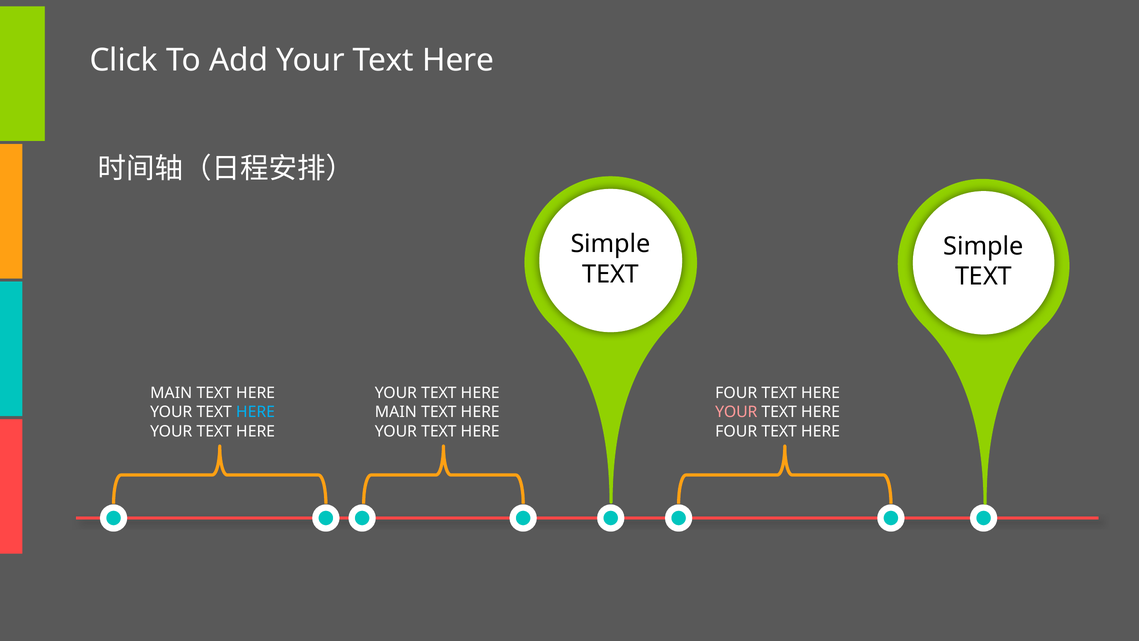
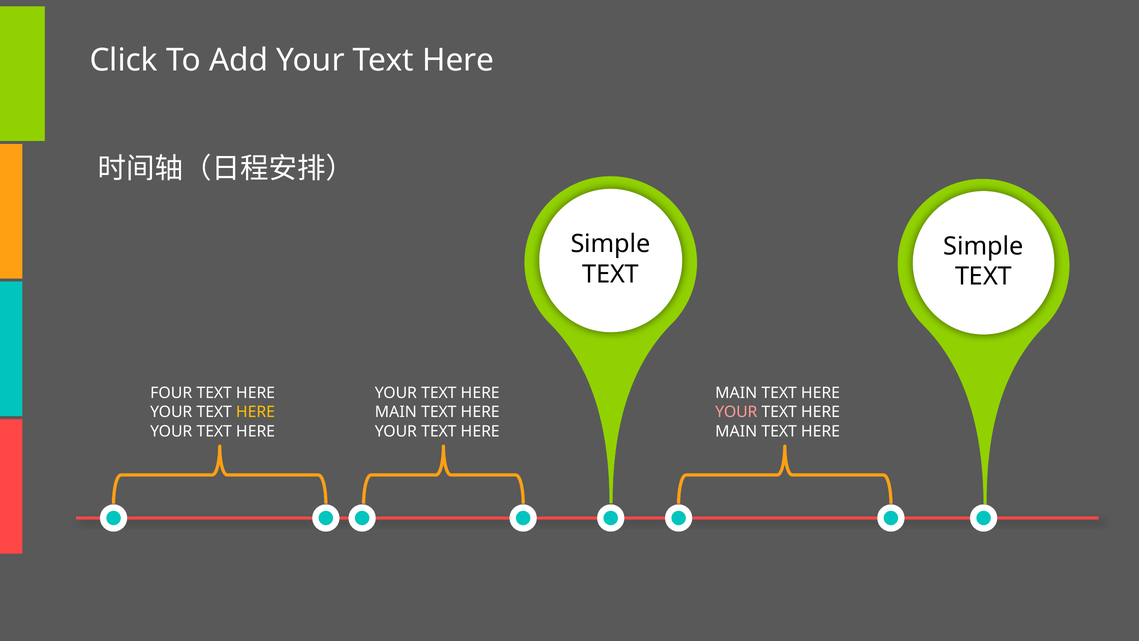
MAIN at (171, 393): MAIN -> FOUR
FOUR at (736, 393): FOUR -> MAIN
HERE at (256, 412) colour: light blue -> yellow
FOUR at (736, 431): FOUR -> MAIN
